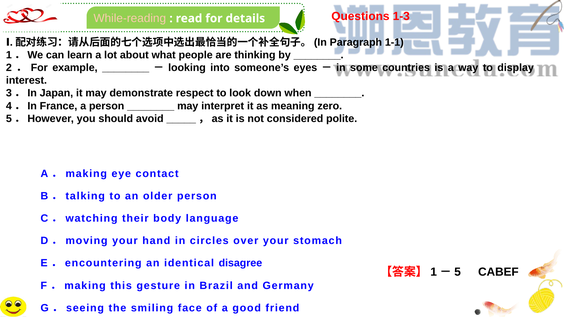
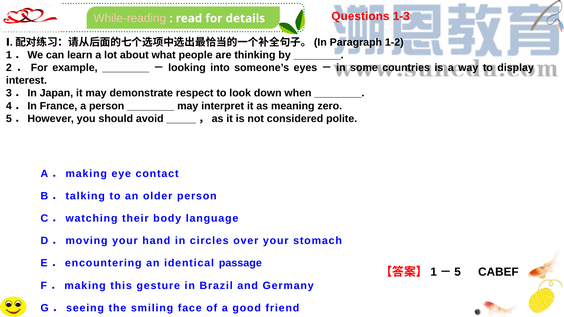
1-1: 1-1 -> 1-2
disagree: disagree -> passage
